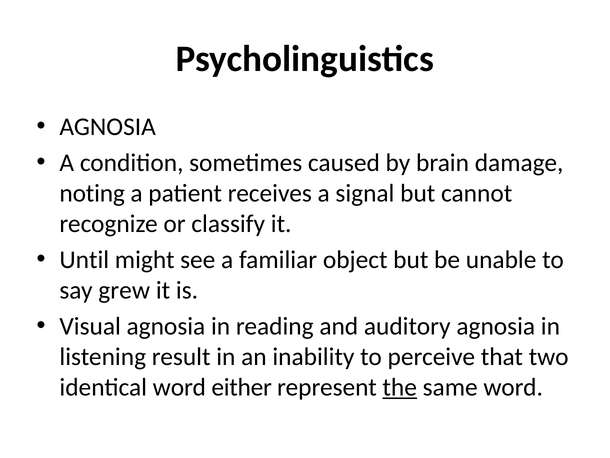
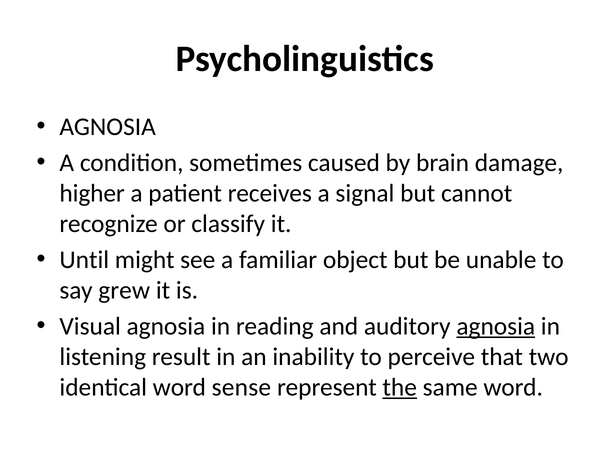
noting: noting -> higher
agnosia at (496, 326) underline: none -> present
either: either -> sense
